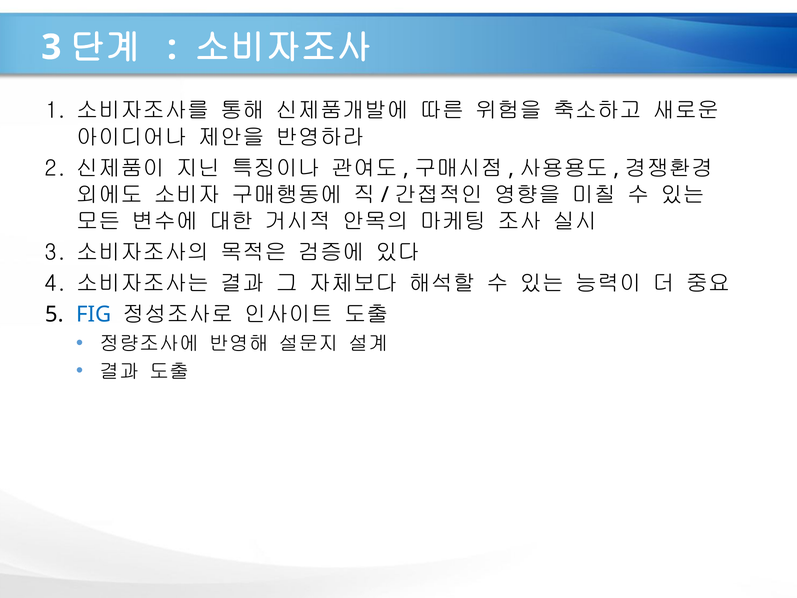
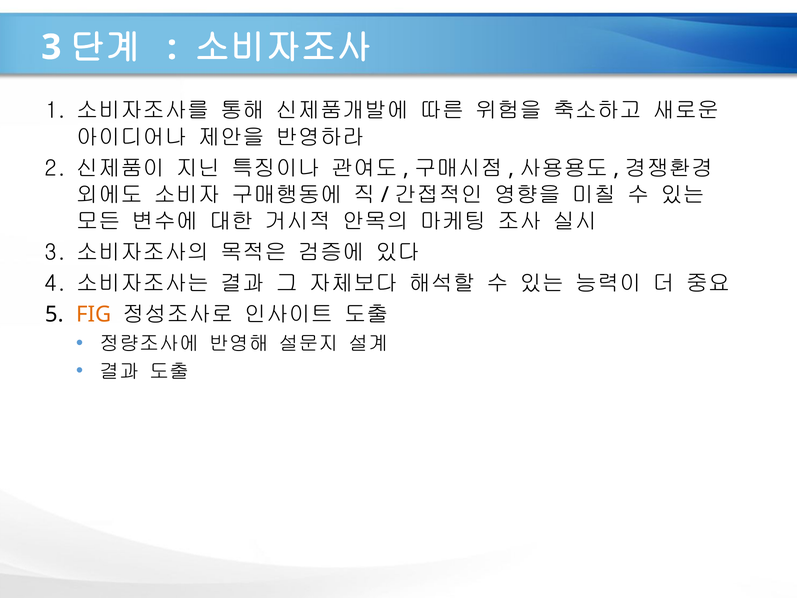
FIG colour: blue -> orange
